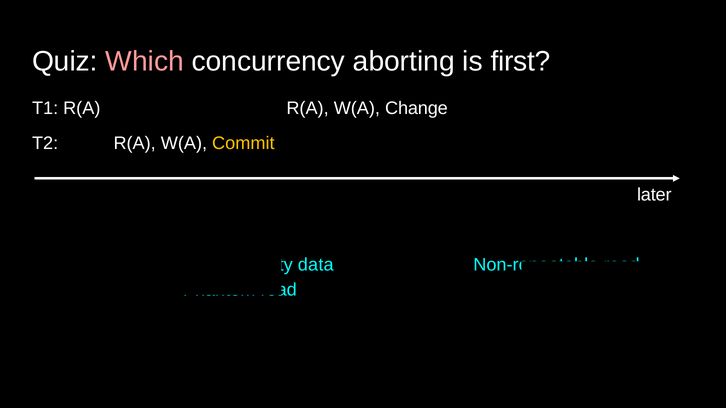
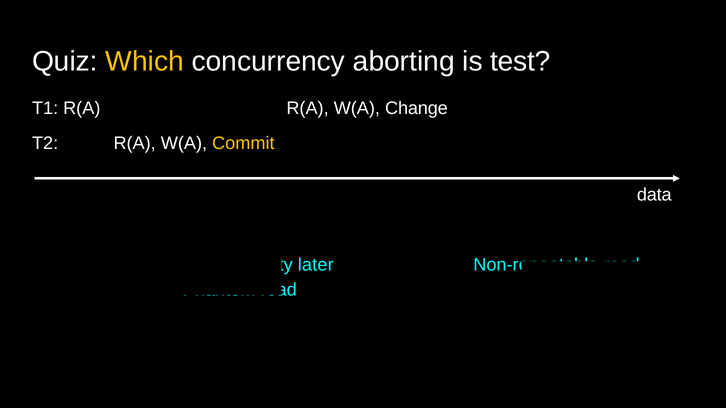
Which colour: pink -> yellow
first: first -> test
later: later -> data
data: data -> later
